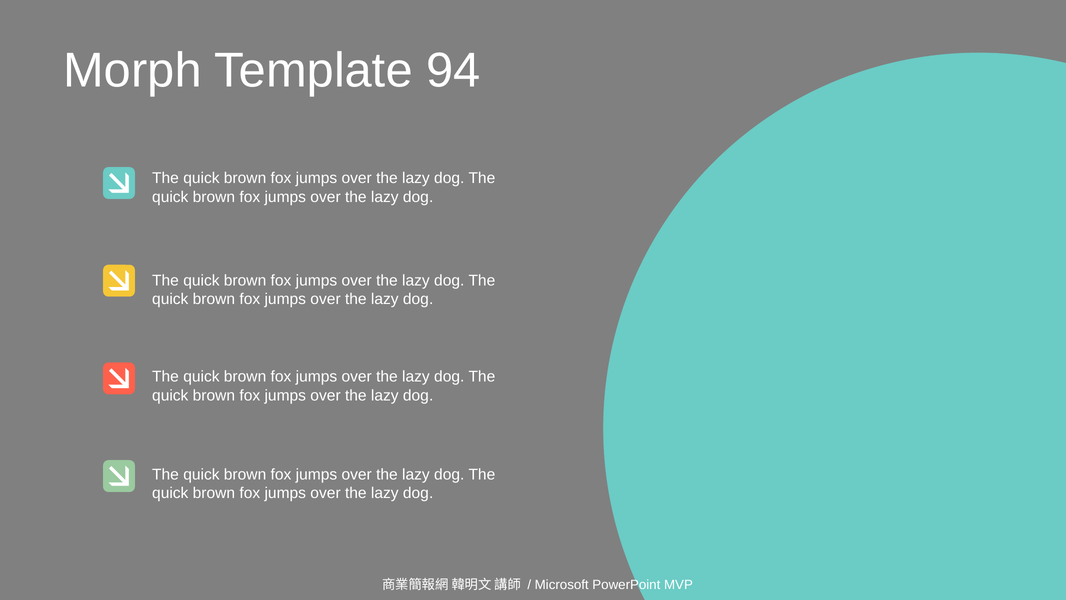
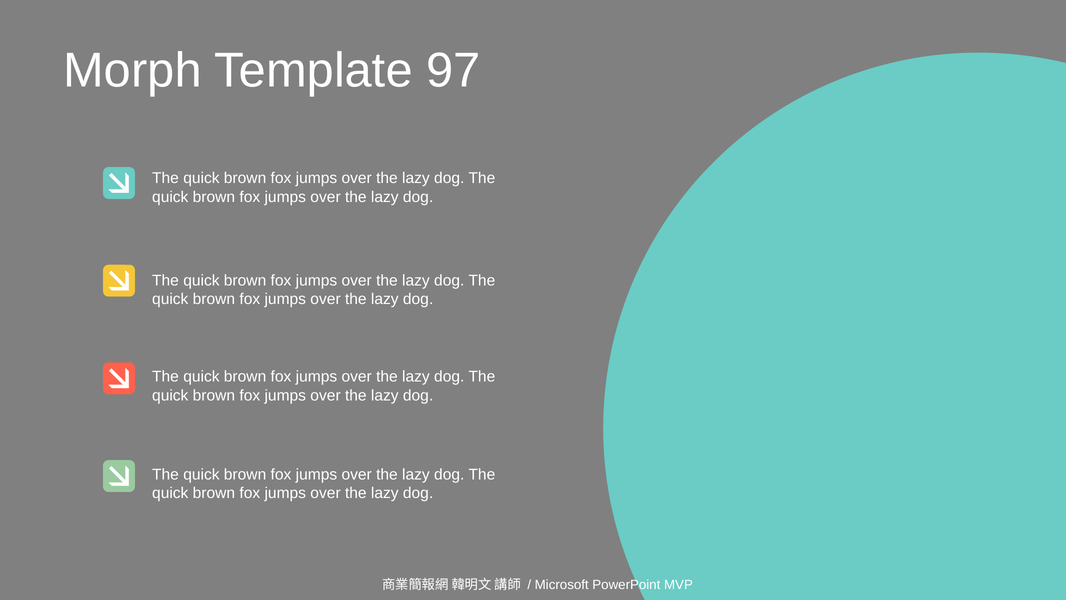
94: 94 -> 97
